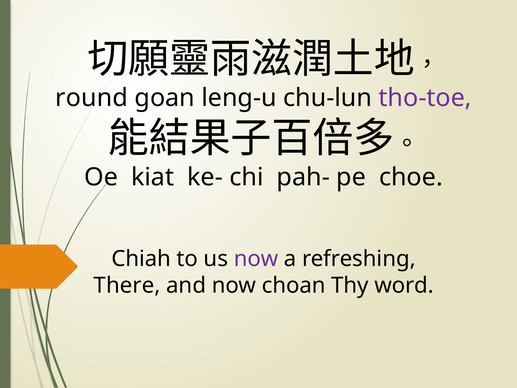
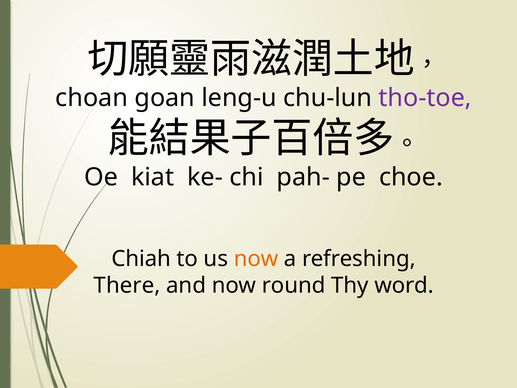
round: round -> choan
now at (256, 259) colour: purple -> orange
choan: choan -> round
